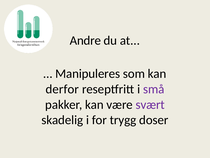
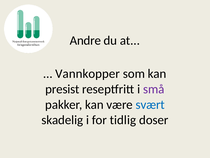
Manipuleres: Manipuleres -> Vannkopper
derfor: derfor -> presist
svært colour: purple -> blue
trygg: trygg -> tidlig
